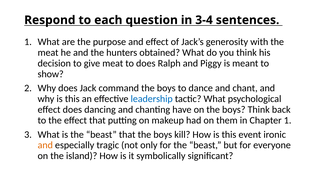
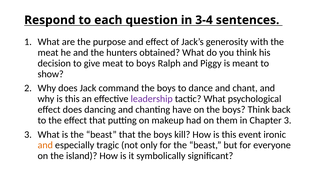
to does: does -> boys
leadership colour: blue -> purple
Chapter 1: 1 -> 3
